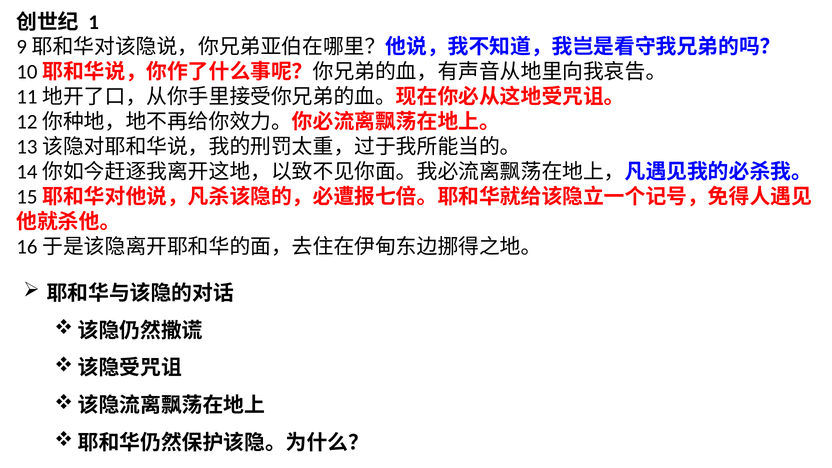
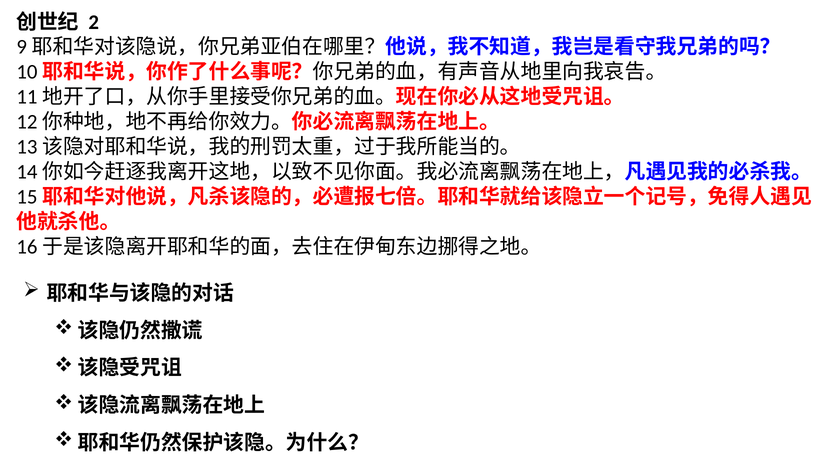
1: 1 -> 2
